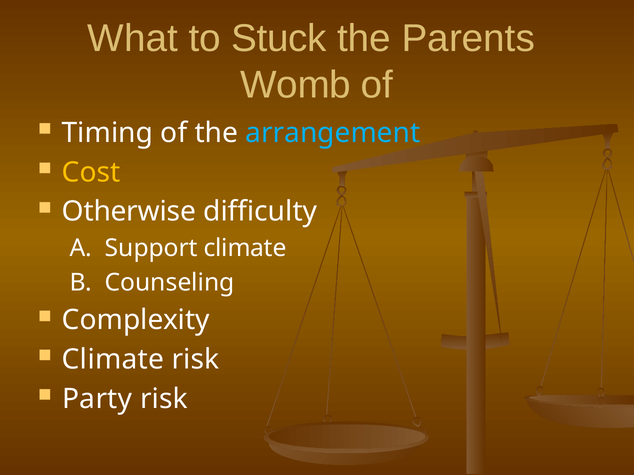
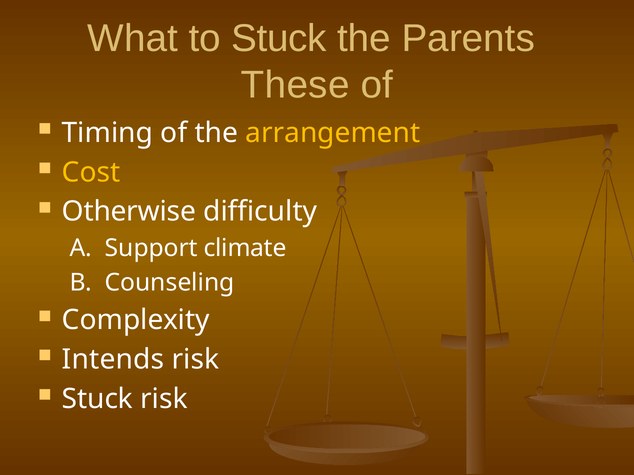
Womb: Womb -> These
arrangement colour: light blue -> yellow
Climate at (113, 360): Climate -> Intends
Party at (97, 399): Party -> Stuck
